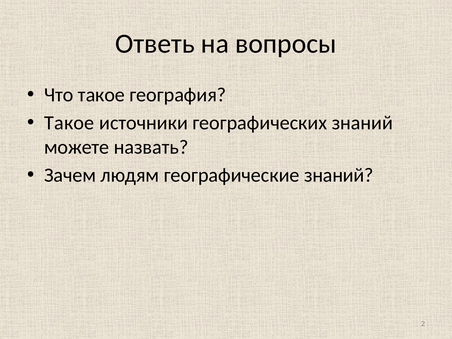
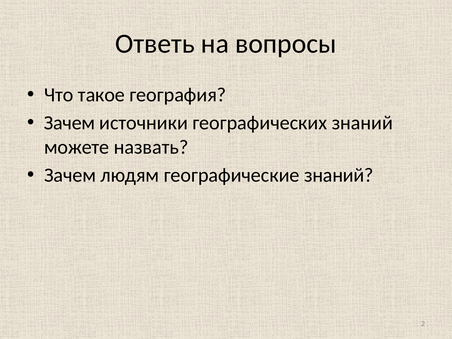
Такое at (69, 123): Такое -> Зачем
